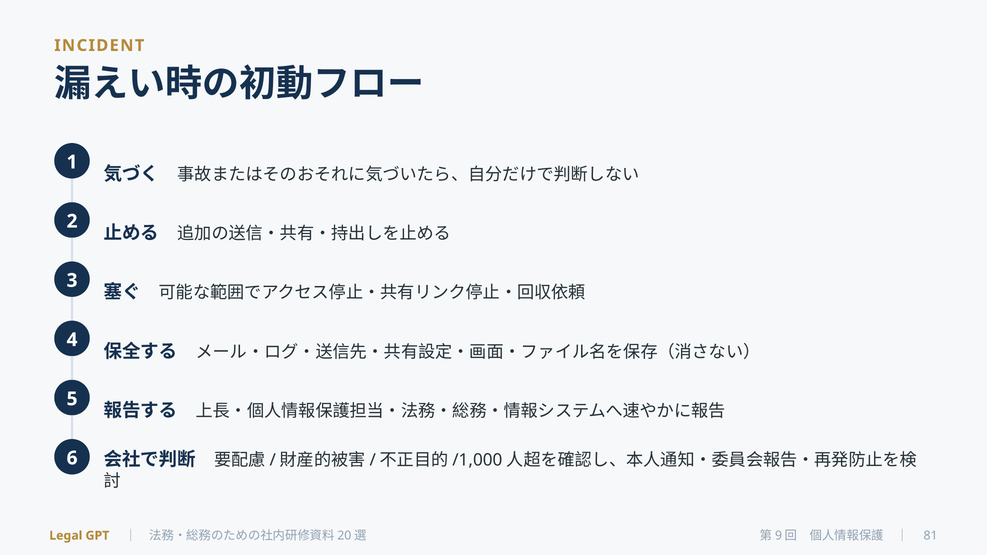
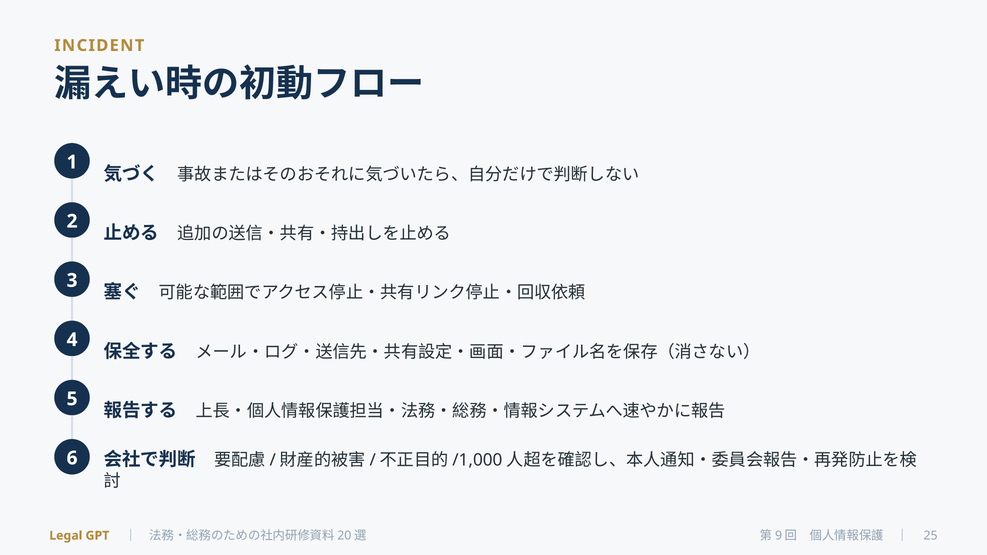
81: 81 -> 25
